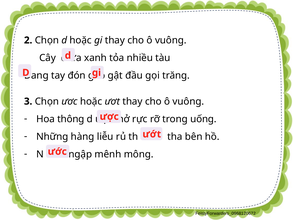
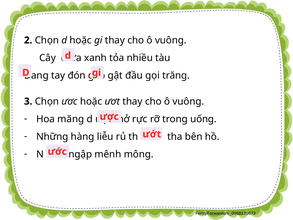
thông: thông -> măng
